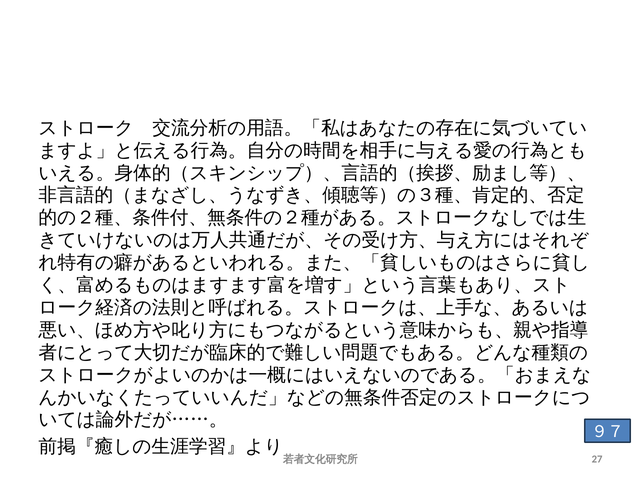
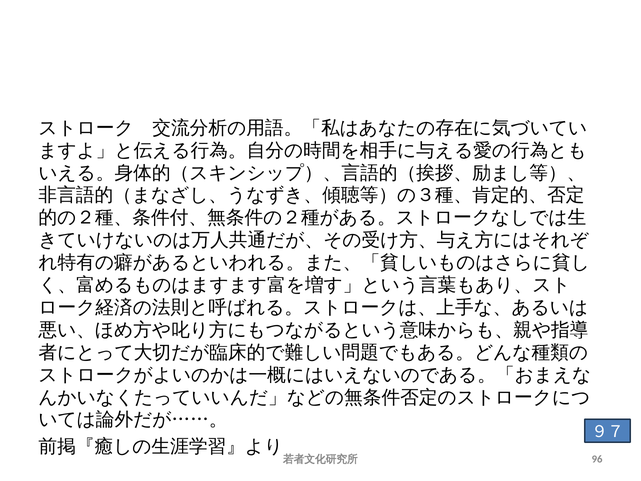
27: 27 -> 96
